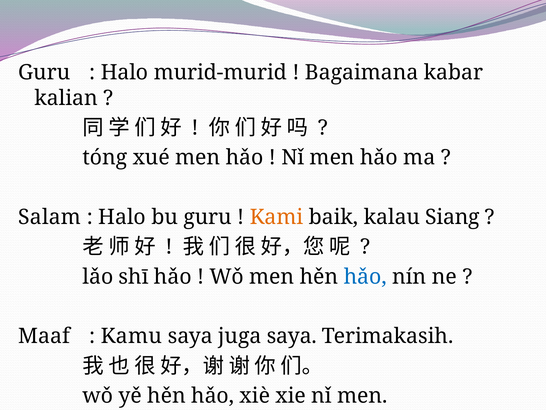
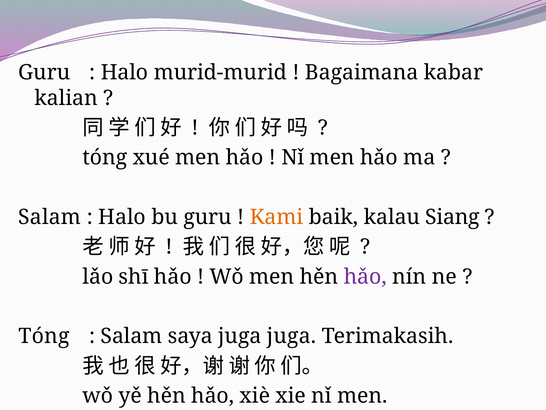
hǎo at (365, 276) colour: blue -> purple
Maaf at (44, 336): Maaf -> Tóng
Kamu at (131, 336): Kamu -> Salam
juga saya: saya -> juga
